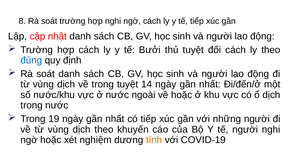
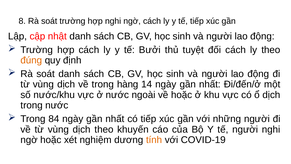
đúng colour: blue -> orange
trong tuyệt: tuyệt -> hàng
19: 19 -> 84
